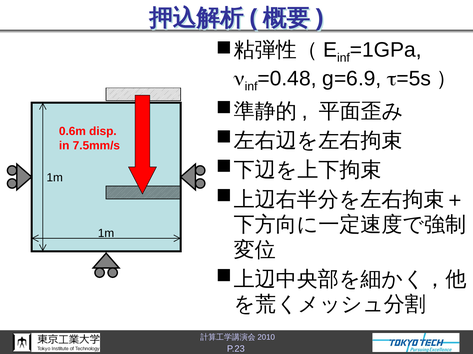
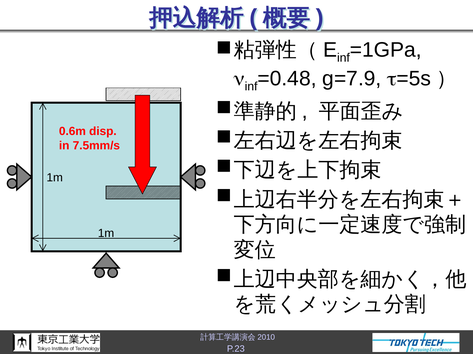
g=6.9: g=6.9 -> g=7.9
